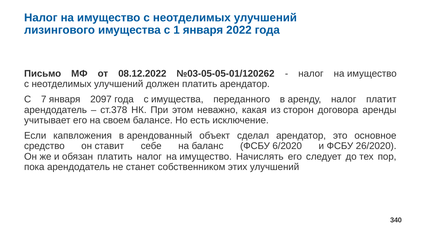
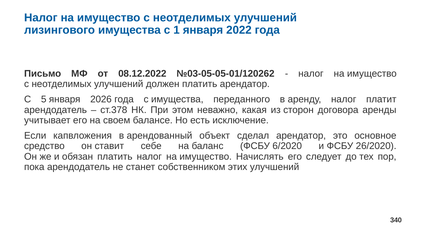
7: 7 -> 5
2097: 2097 -> 2026
